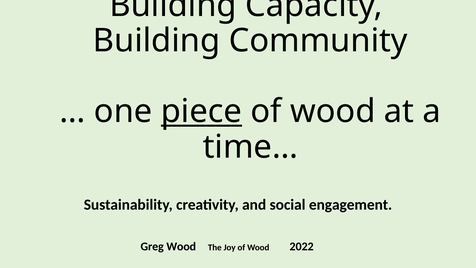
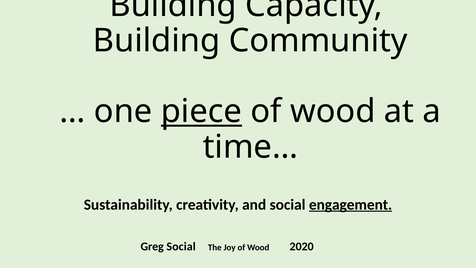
engagement underline: none -> present
Greg Wood: Wood -> Social
2022: 2022 -> 2020
